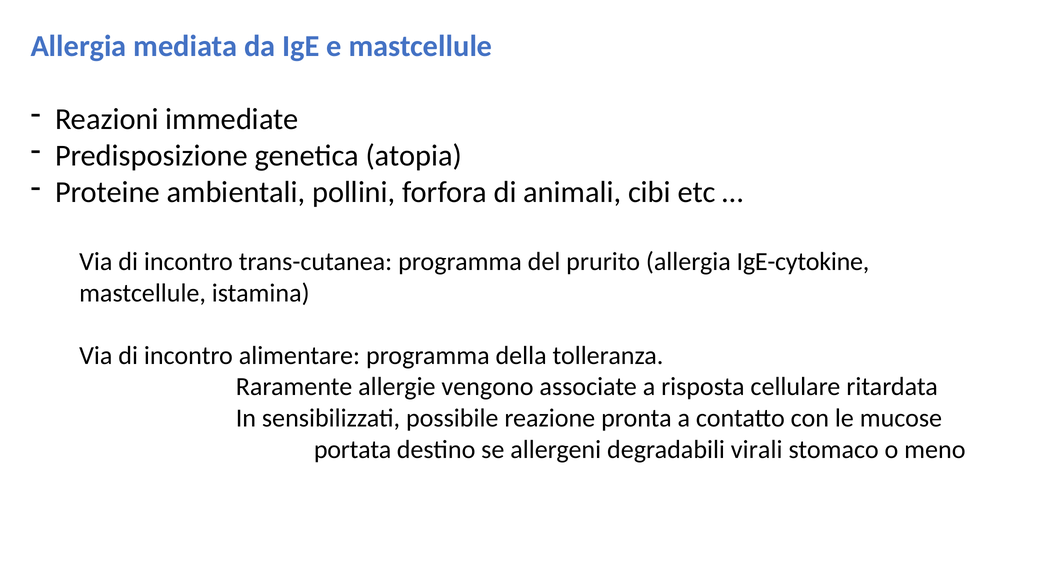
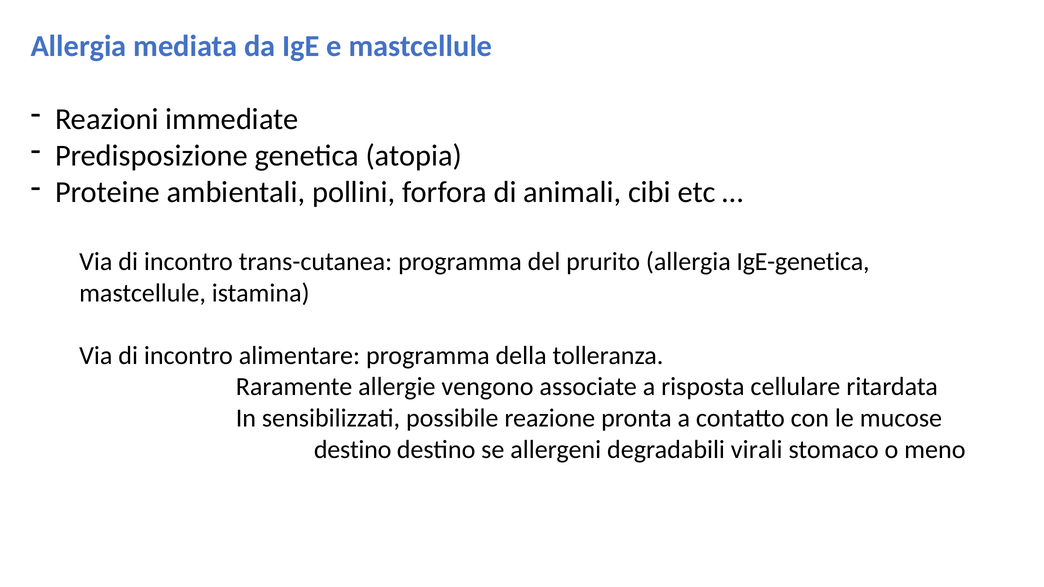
IgE-cytokine: IgE-cytokine -> IgE-genetica
portata at (353, 450): portata -> destino
